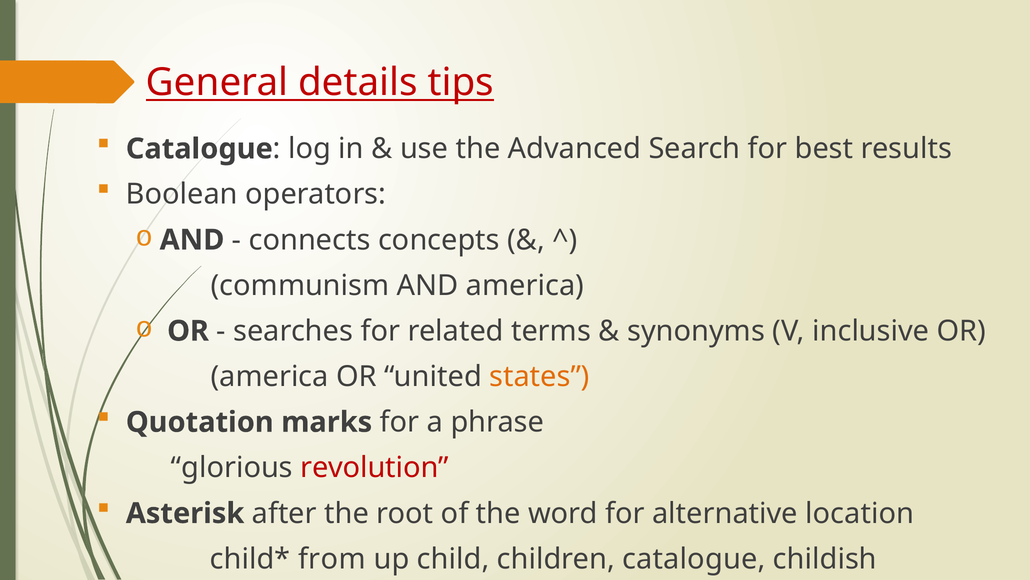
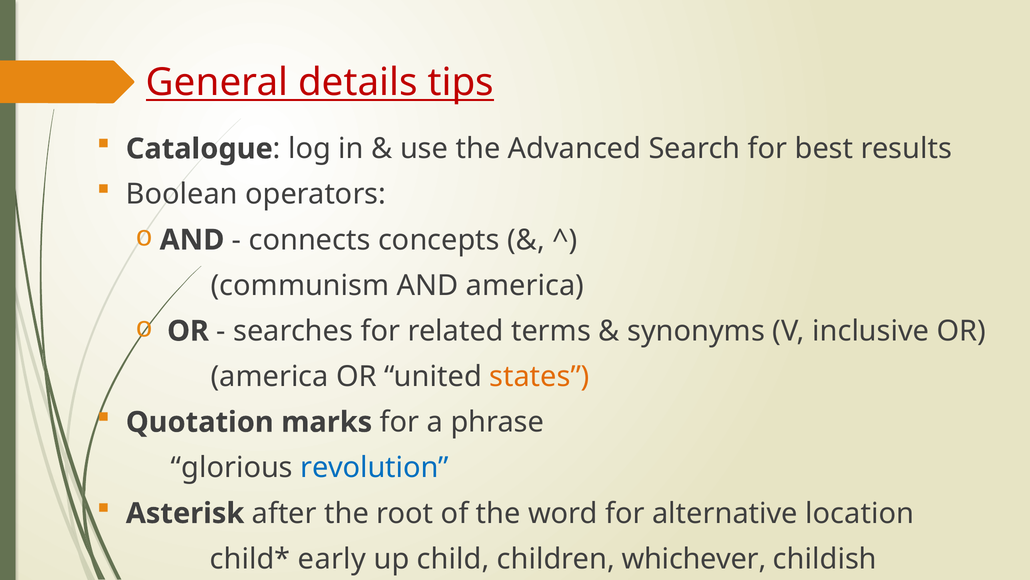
revolution colour: red -> blue
from: from -> early
children catalogue: catalogue -> whichever
